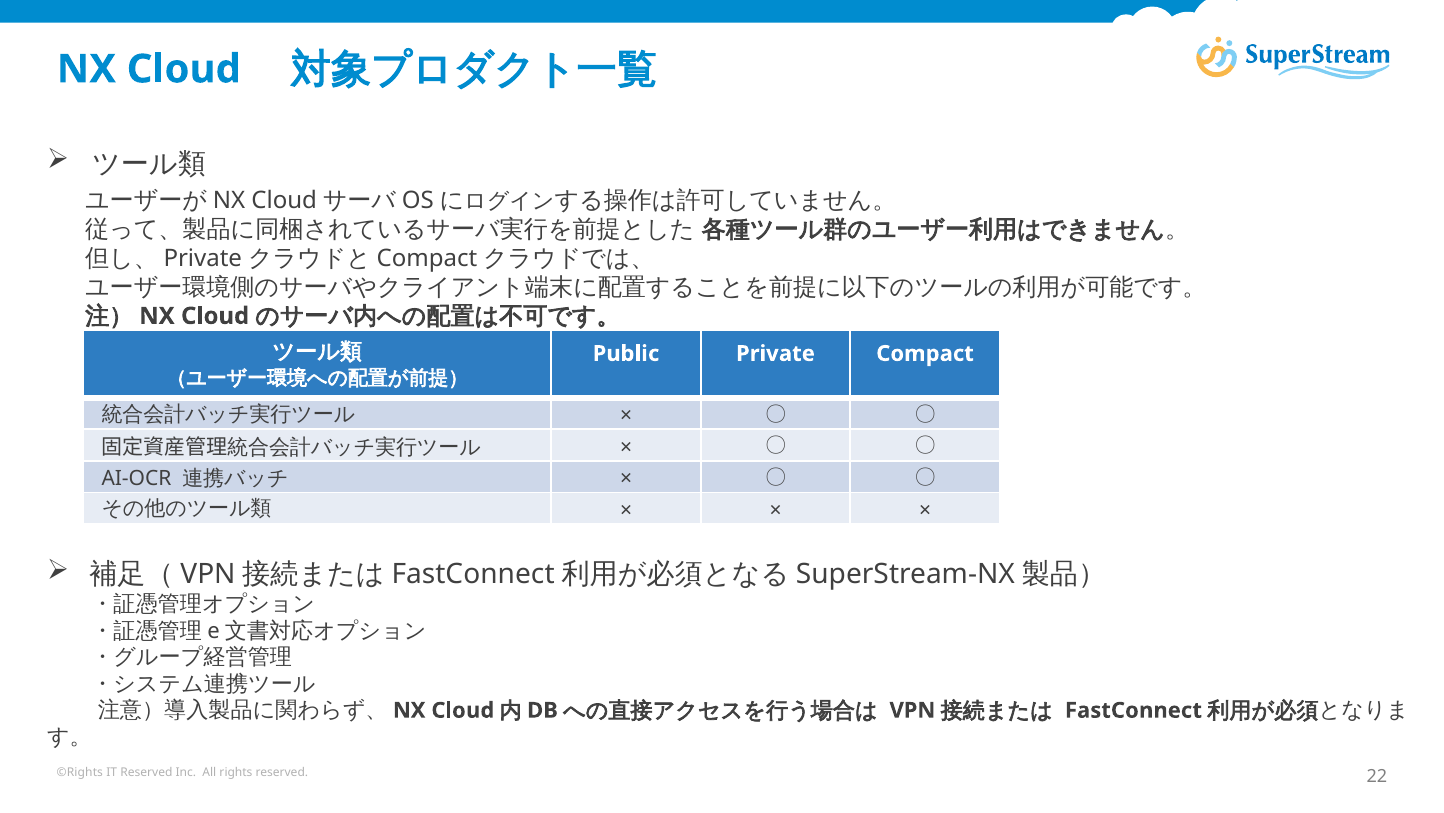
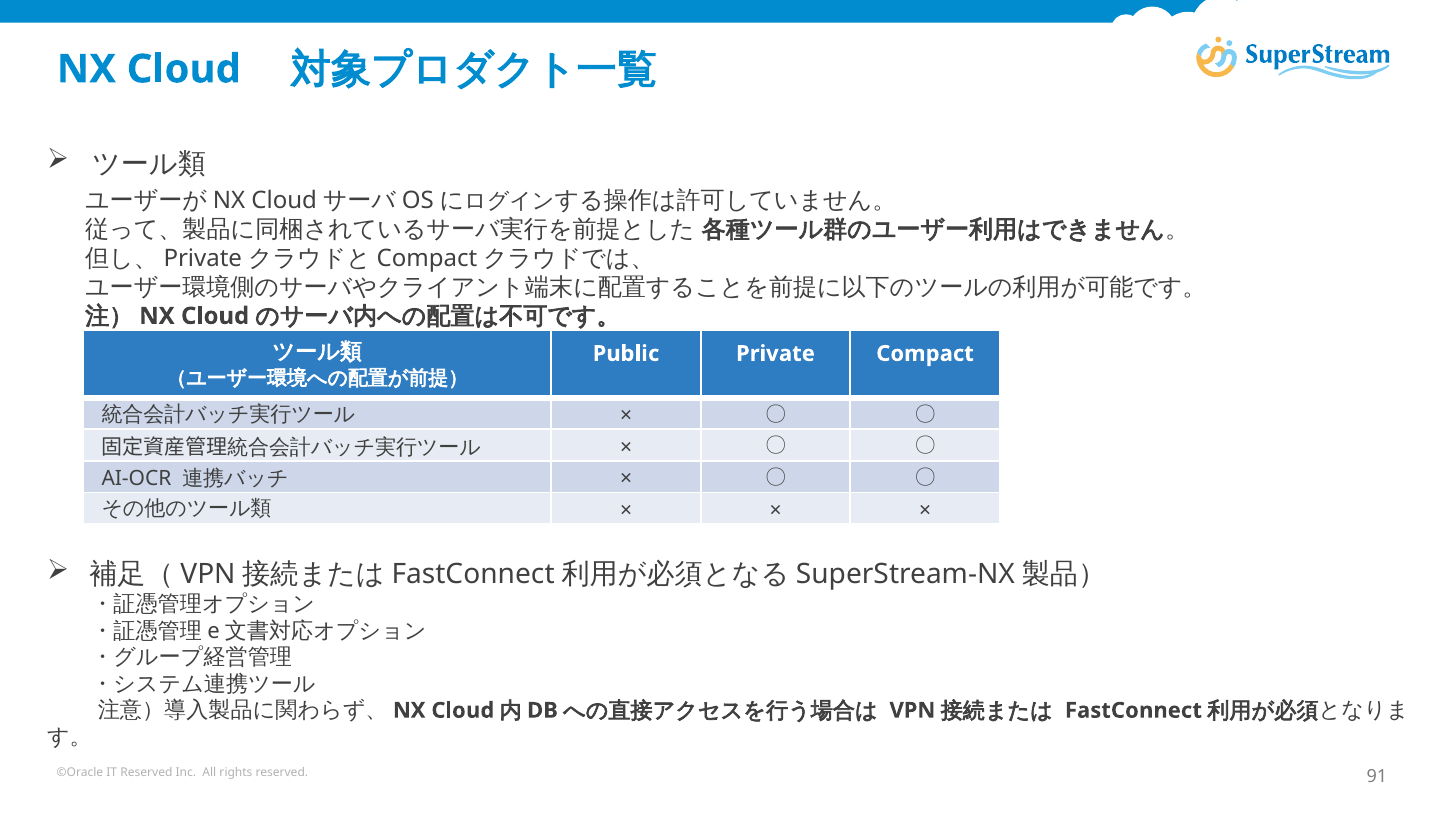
©Rights: ©Rights -> ©Oracle
22: 22 -> 91
